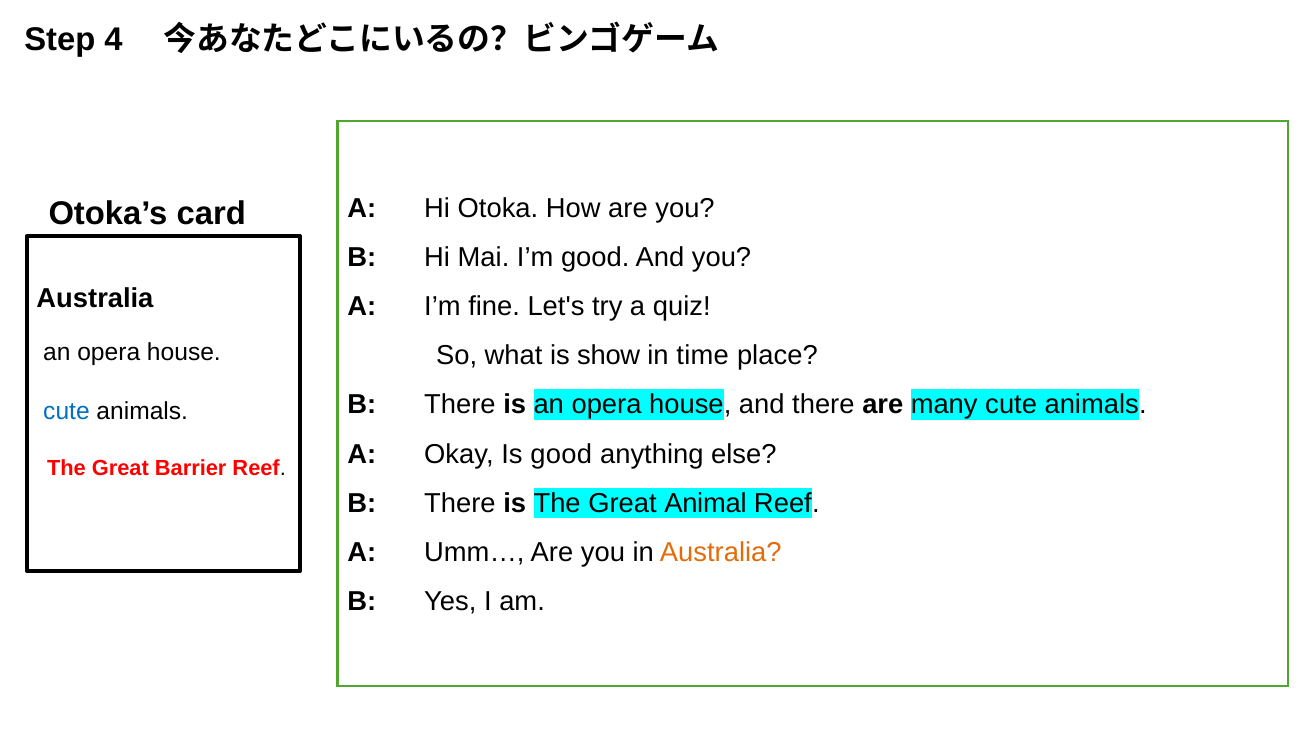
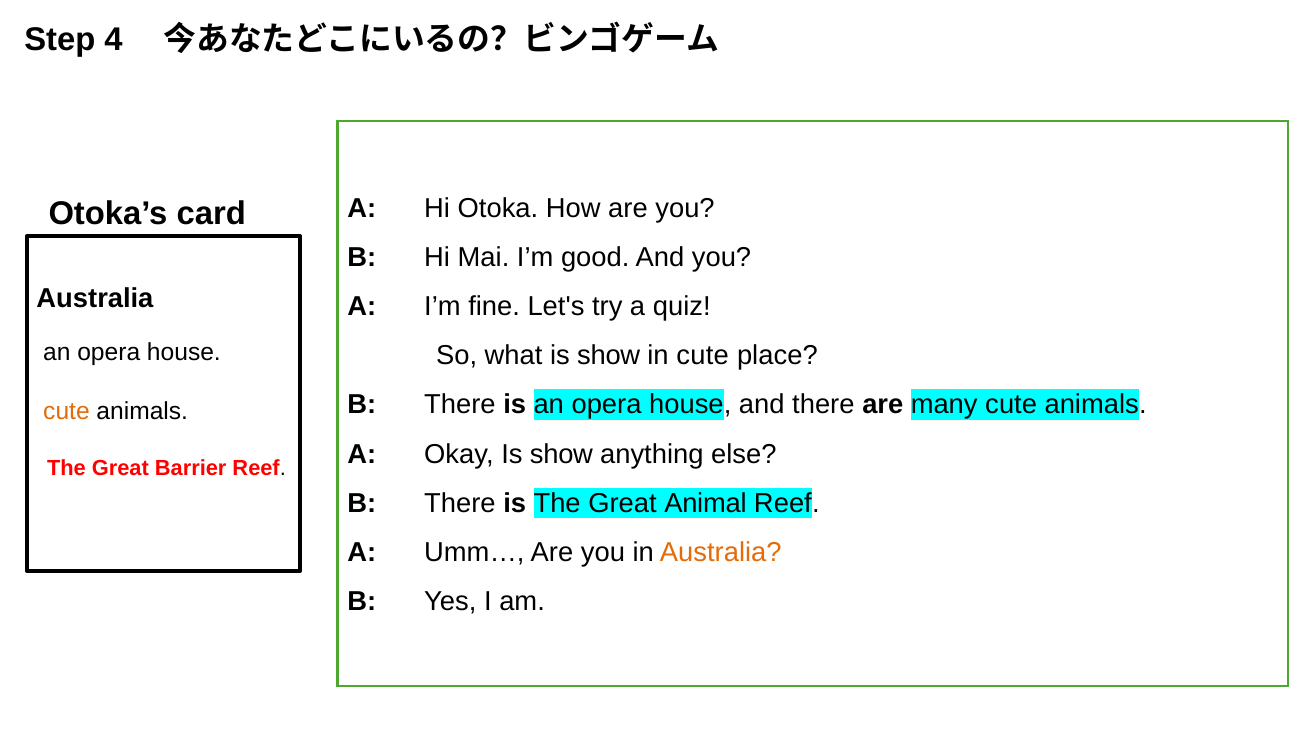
in time: time -> cute
cute at (66, 412) colour: blue -> orange
Okay Is good: good -> show
